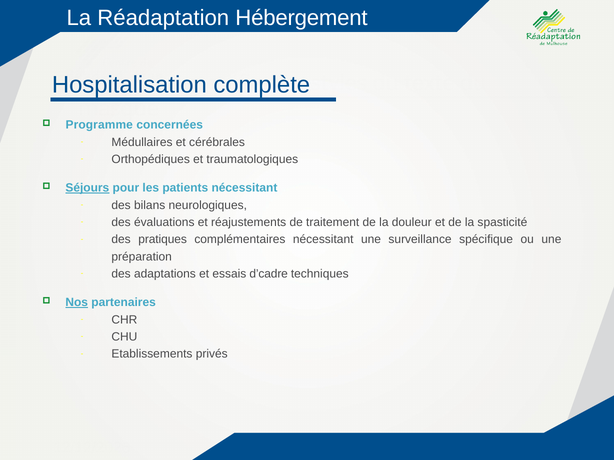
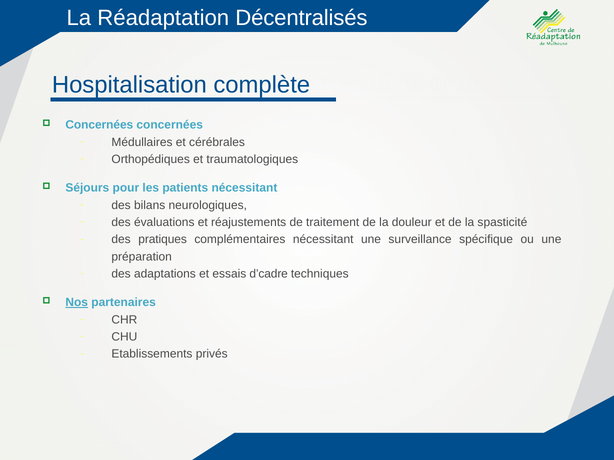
Hébergement: Hébergement -> Décentralisés
Programme at (99, 125): Programme -> Concernées
Séjours underline: present -> none
